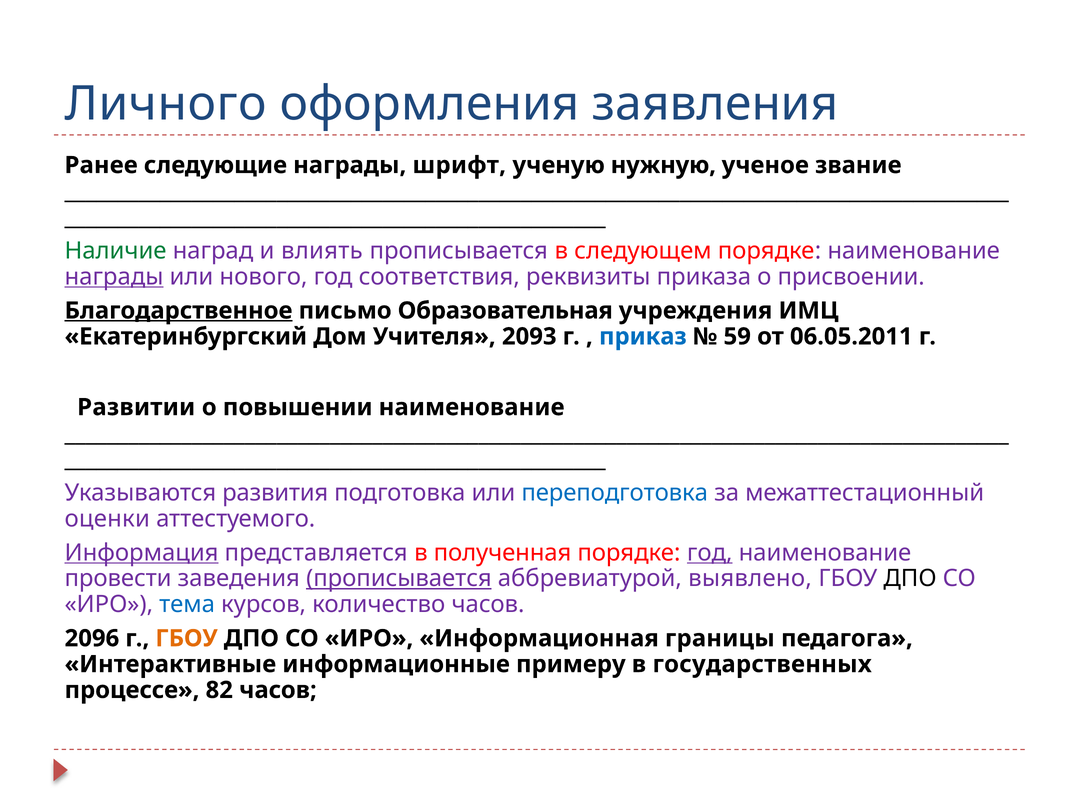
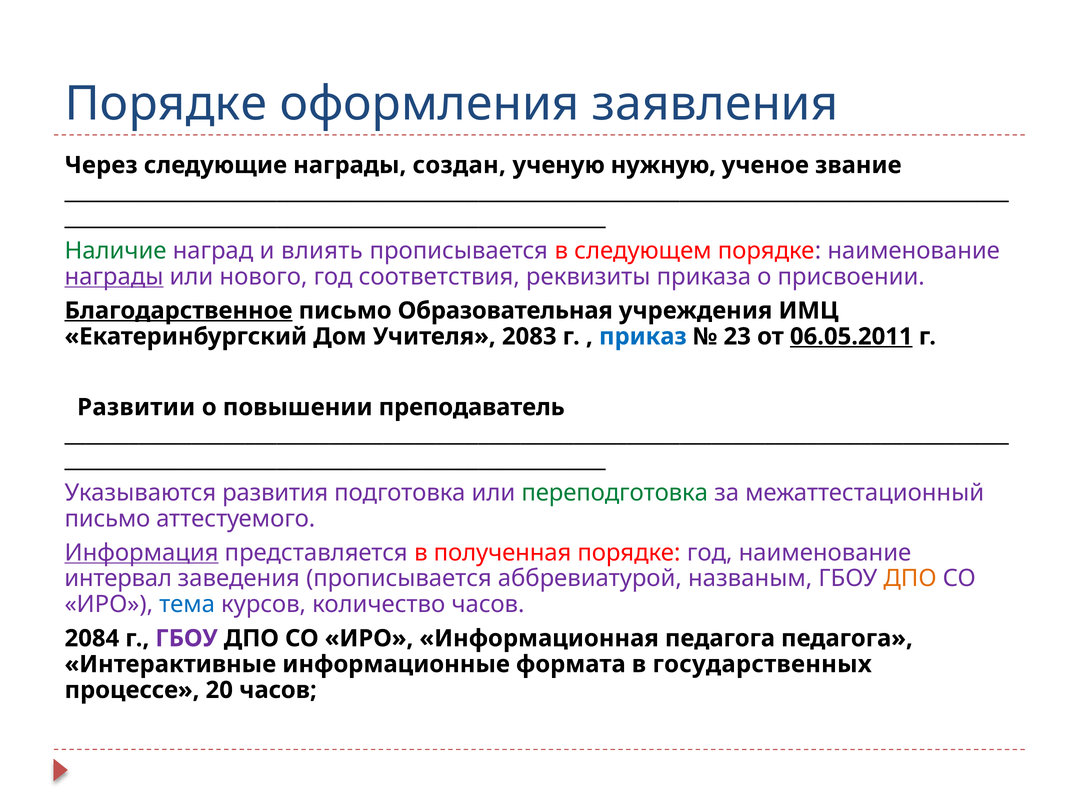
Личного at (166, 104): Личного -> Порядке
Ранее: Ранее -> Через
шрифт: шрифт -> создан
2093: 2093 -> 2083
59: 59 -> 23
06.05.2011 underline: none -> present
повышении наименование: наименование -> преподаватель
переподготовка colour: blue -> green
оценки at (107, 519): оценки -> письмо
год at (710, 553) underline: present -> none
провести: провести -> интервал
прописывается at (399, 579) underline: present -> none
выявлено: выявлено -> названым
ДПО at (910, 579) colour: black -> orange
2096: 2096 -> 2084
ГБОУ at (187, 639) colour: orange -> purple
Информационная границы: границы -> педагога
примеру: примеру -> формата
82: 82 -> 20
